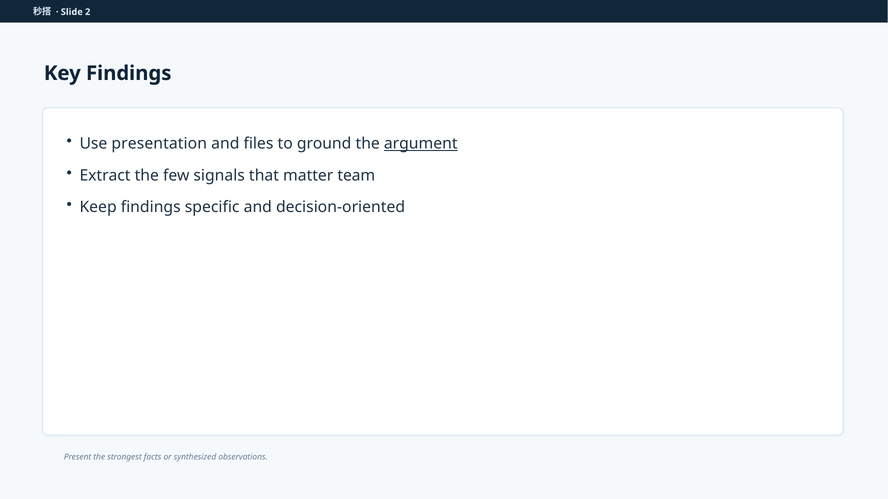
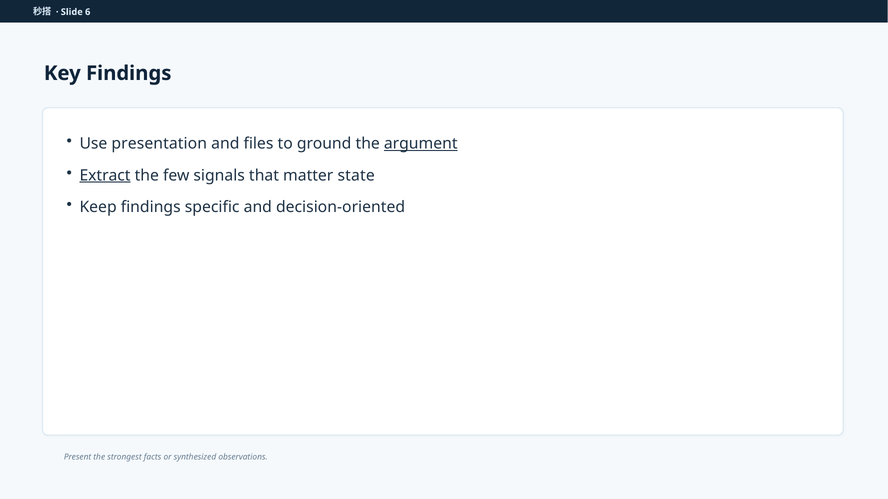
2: 2 -> 6
Extract underline: none -> present
team: team -> state
